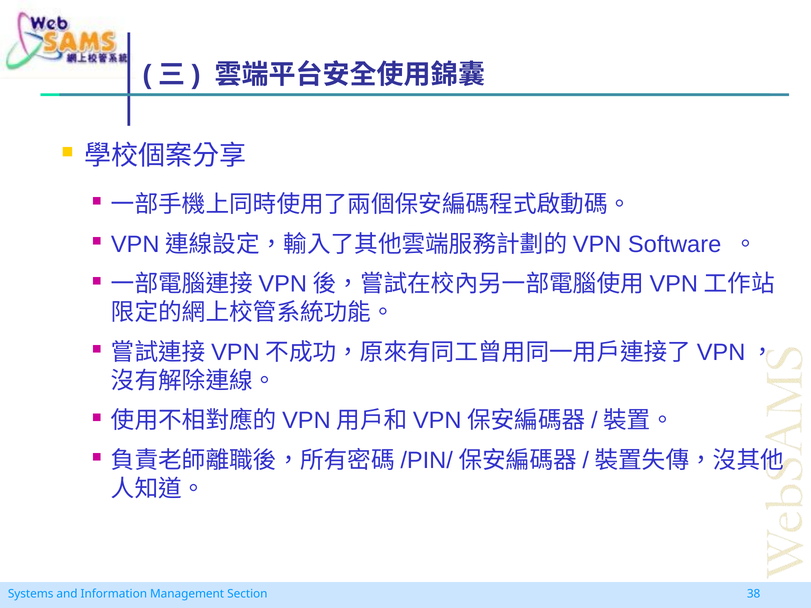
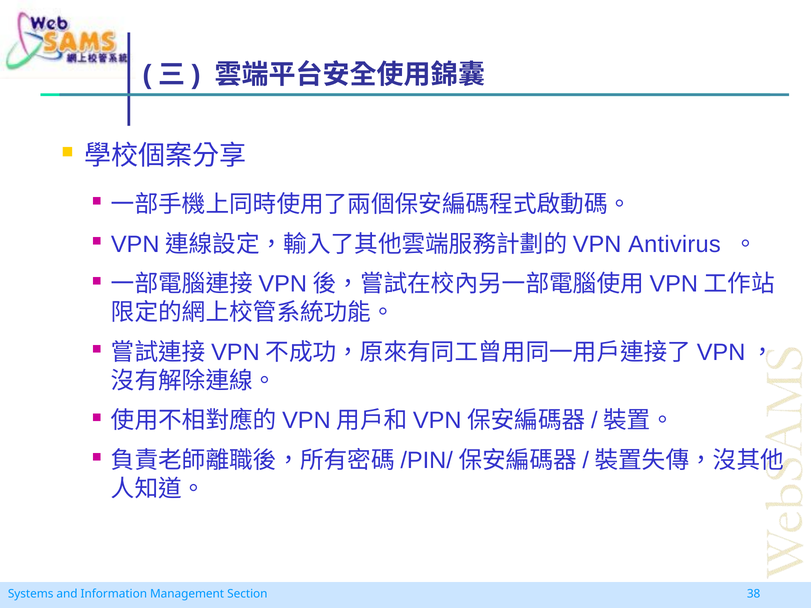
Software: Software -> Antivirus
